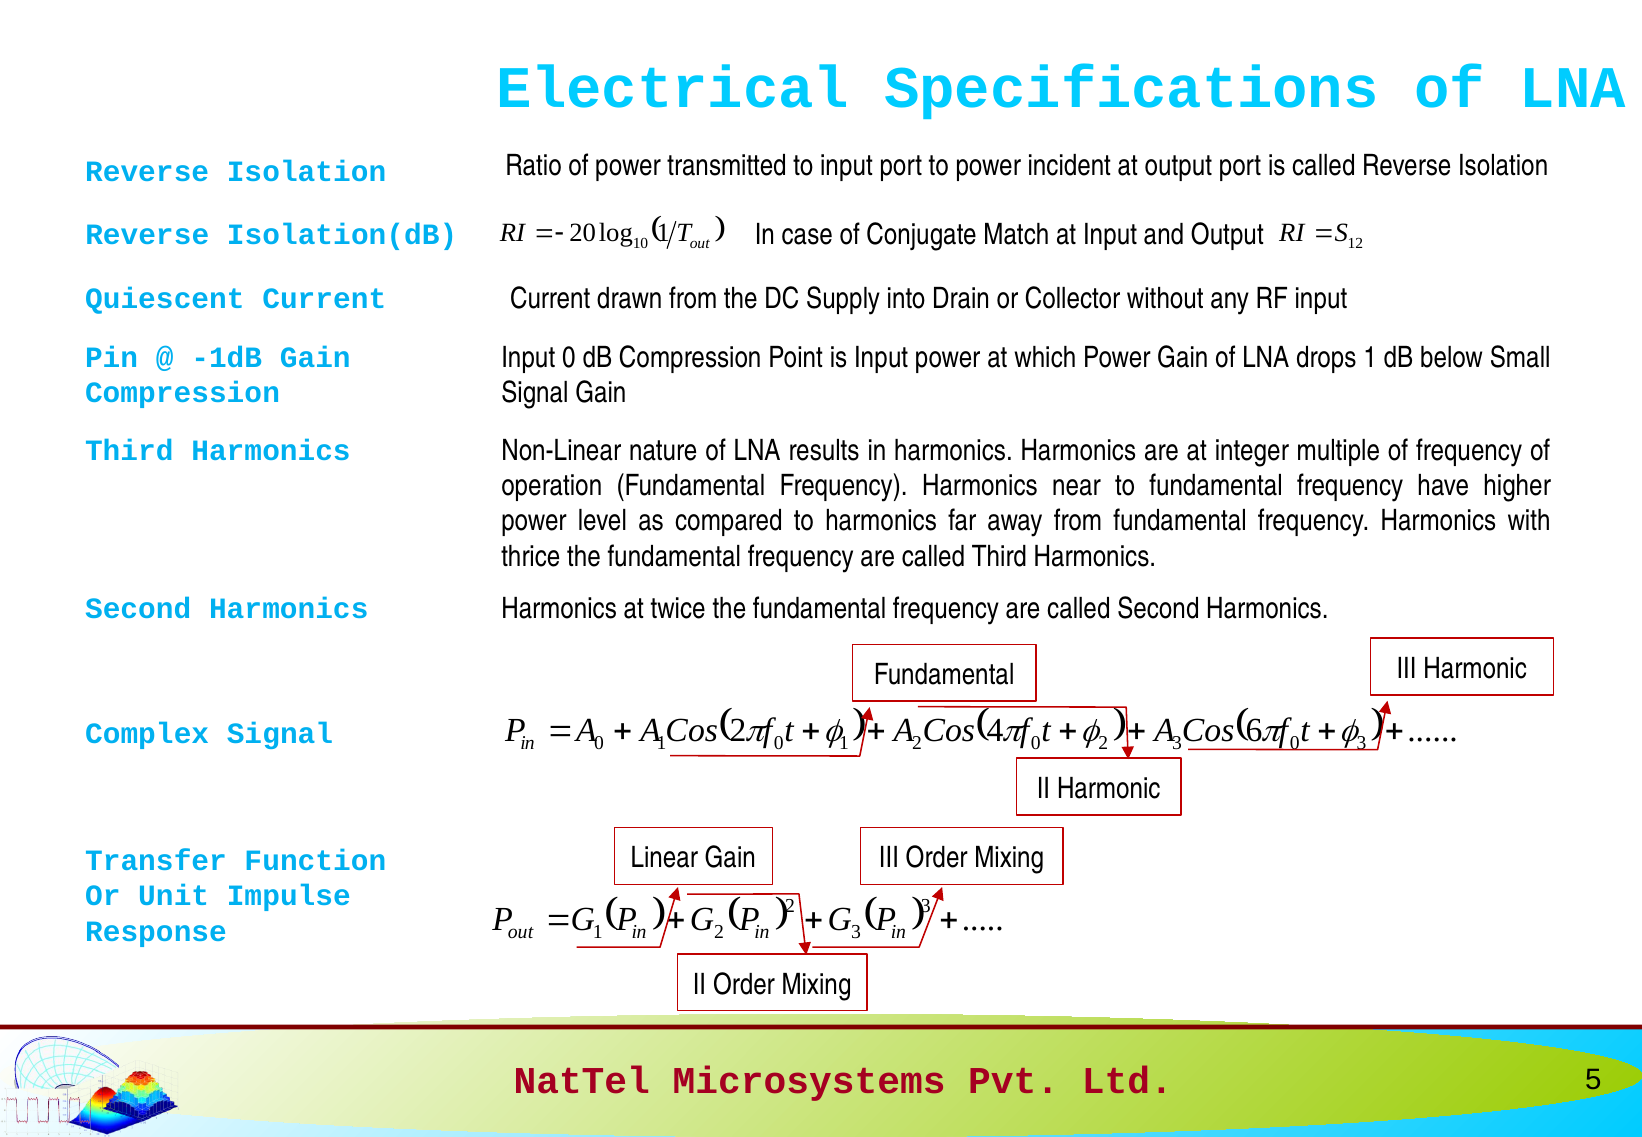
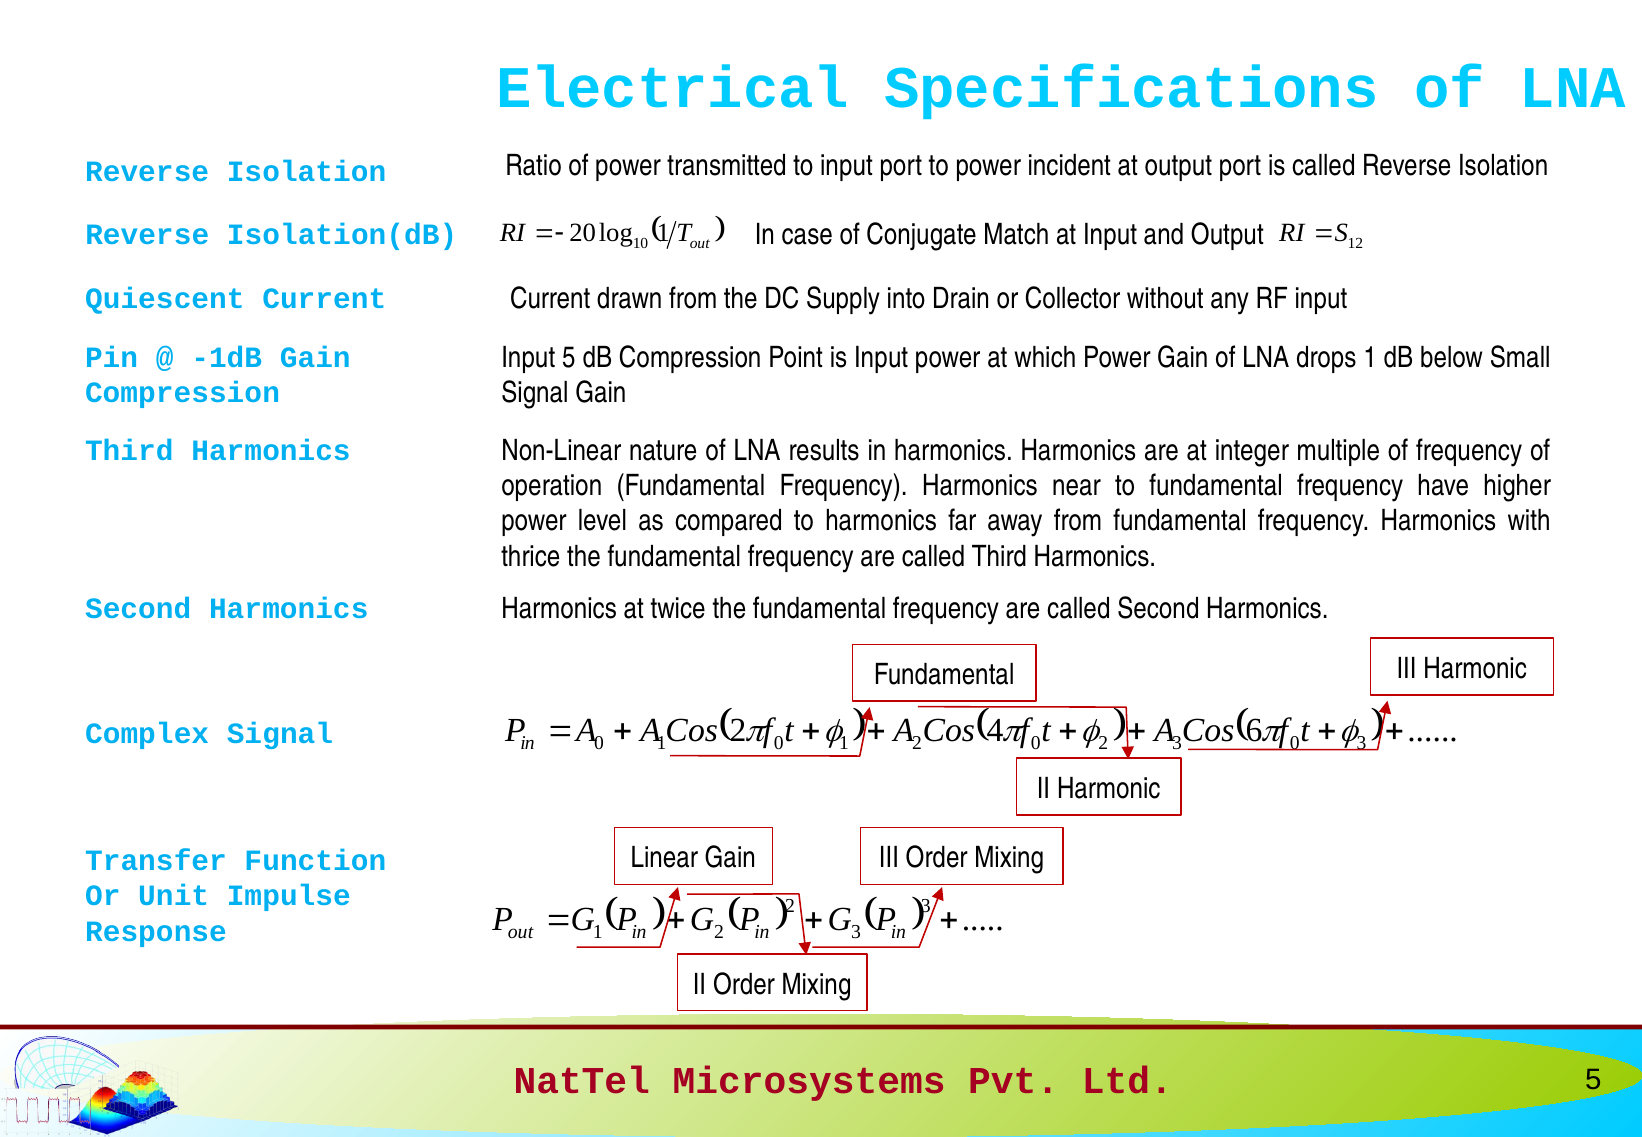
Input 0: 0 -> 5
